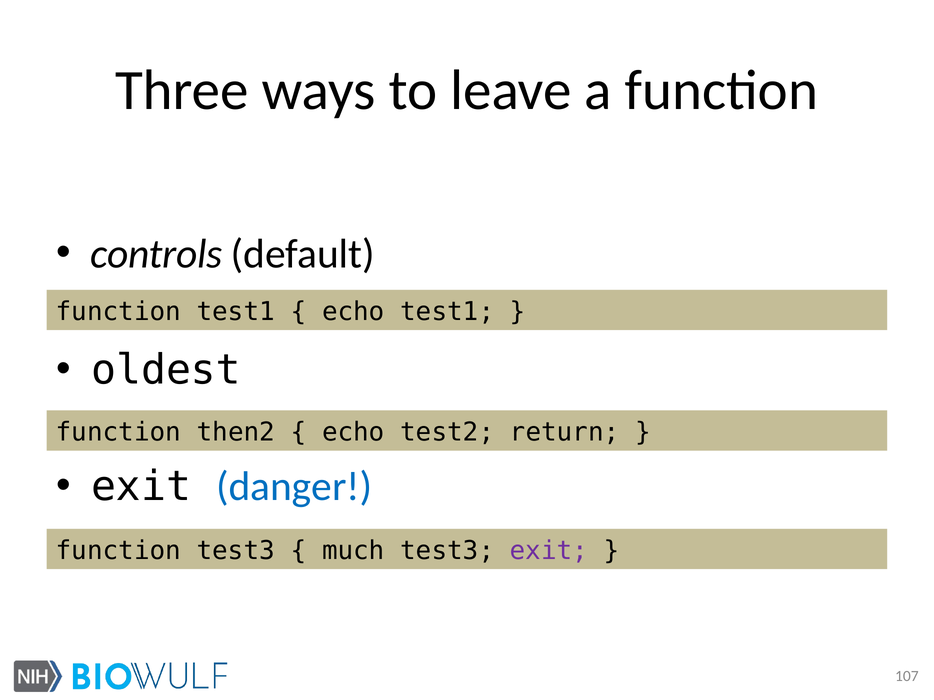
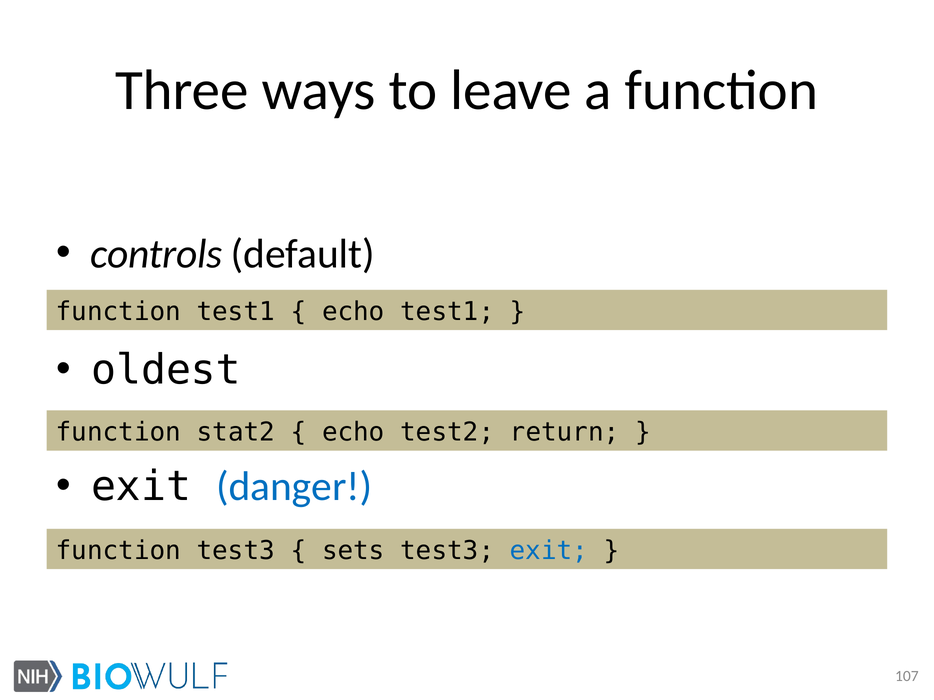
then2: then2 -> stat2
much: much -> sets
exit at (549, 551) colour: purple -> blue
